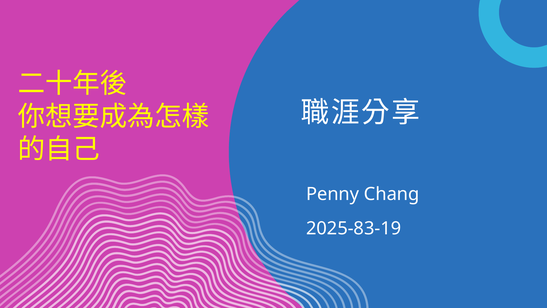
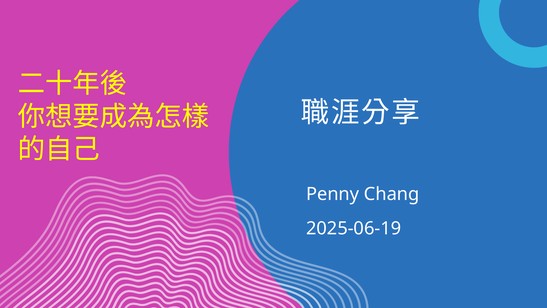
2025-83-19: 2025-83-19 -> 2025-06-19
